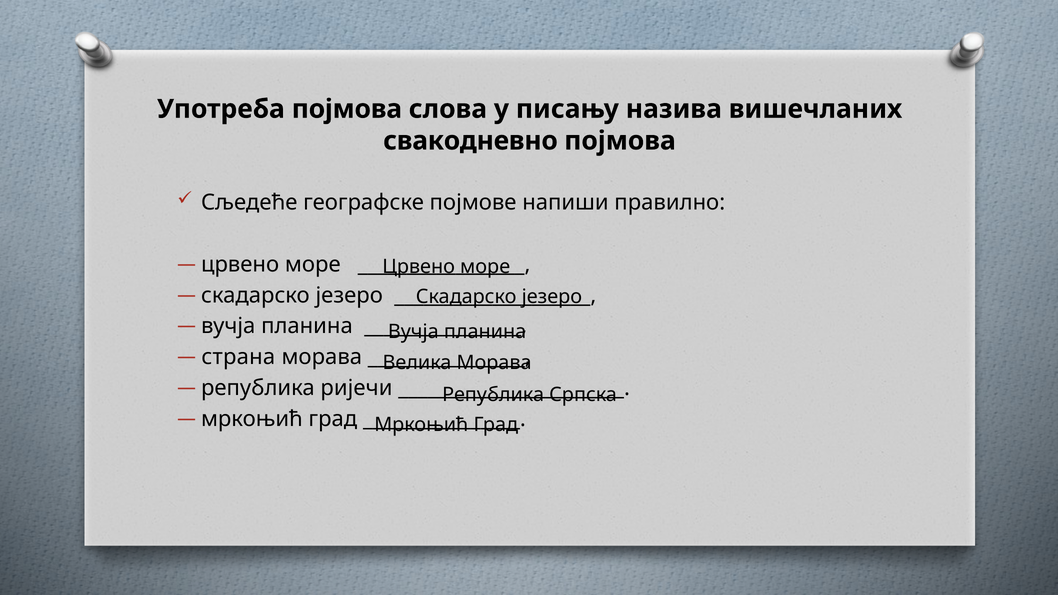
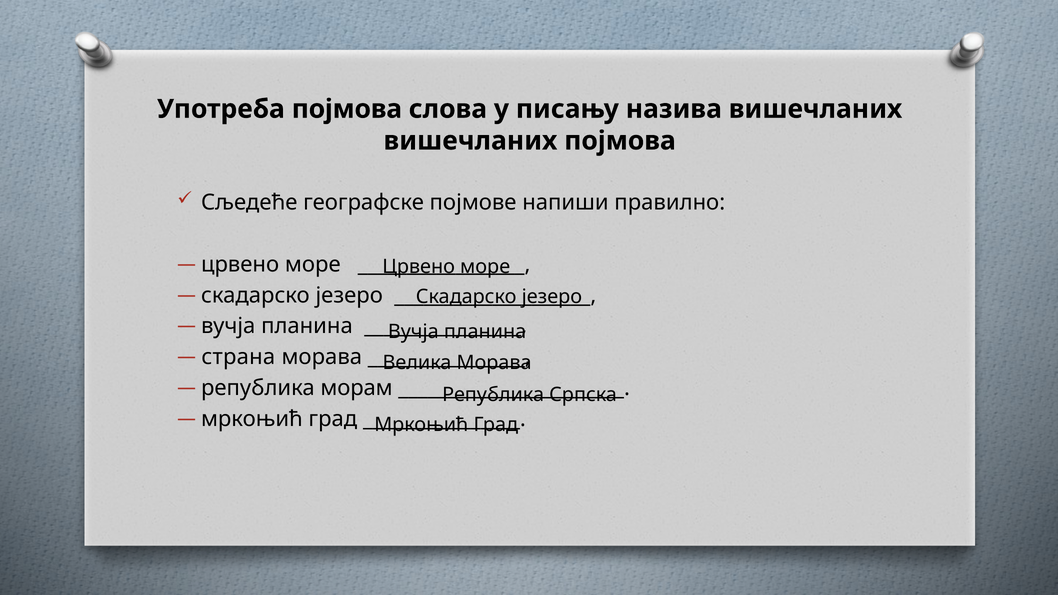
свакодневно at (470, 141): свакодневно -> вишечланих
ријечи: ријечи -> морам
